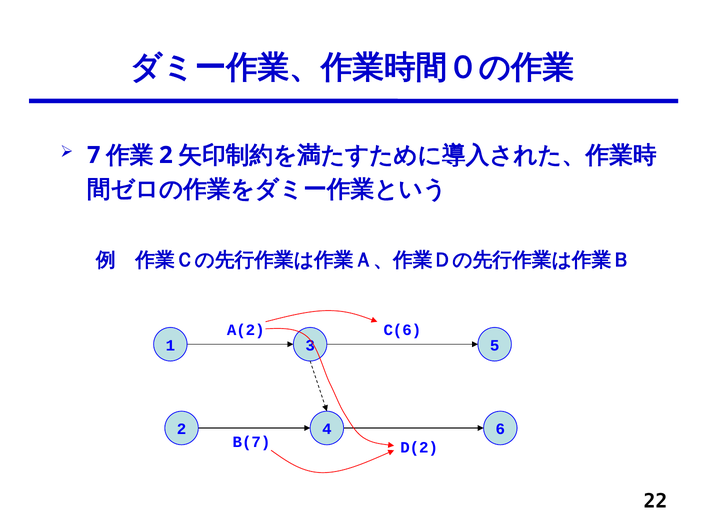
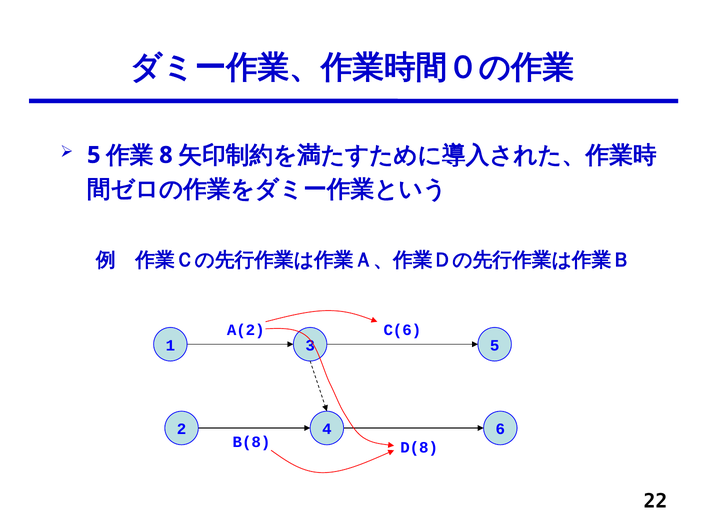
7 at (94, 155): 7 -> 5
2 at (166, 155): 2 -> 8
B(7: B(7 -> B(8
D(2: D(2 -> D(8
